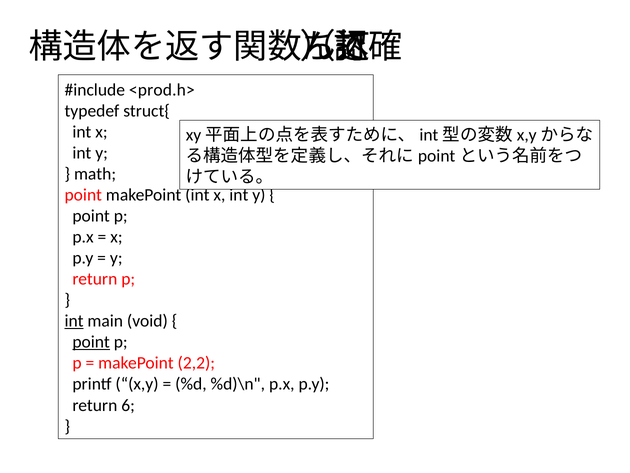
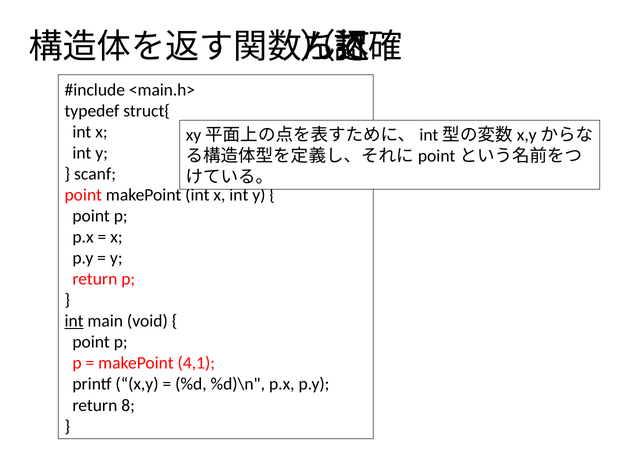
<prod.h>: <prod.h> -> <main.h>
math: math -> scanf
point at (91, 342) underline: present -> none
2,2: 2,2 -> 4,1
6: 6 -> 8
